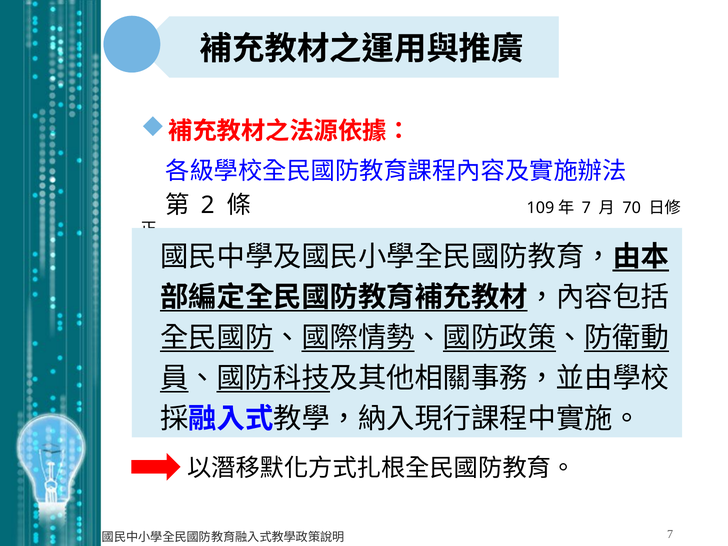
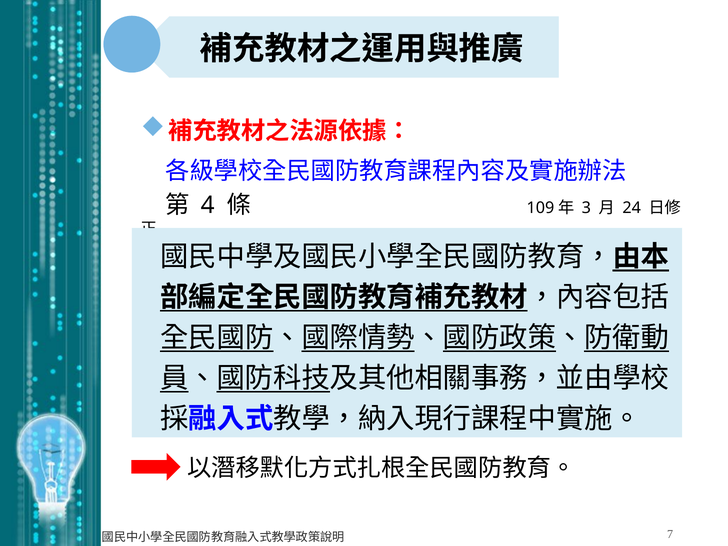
2: 2 -> 4
7 at (586, 208): 7 -> 3
70: 70 -> 24
